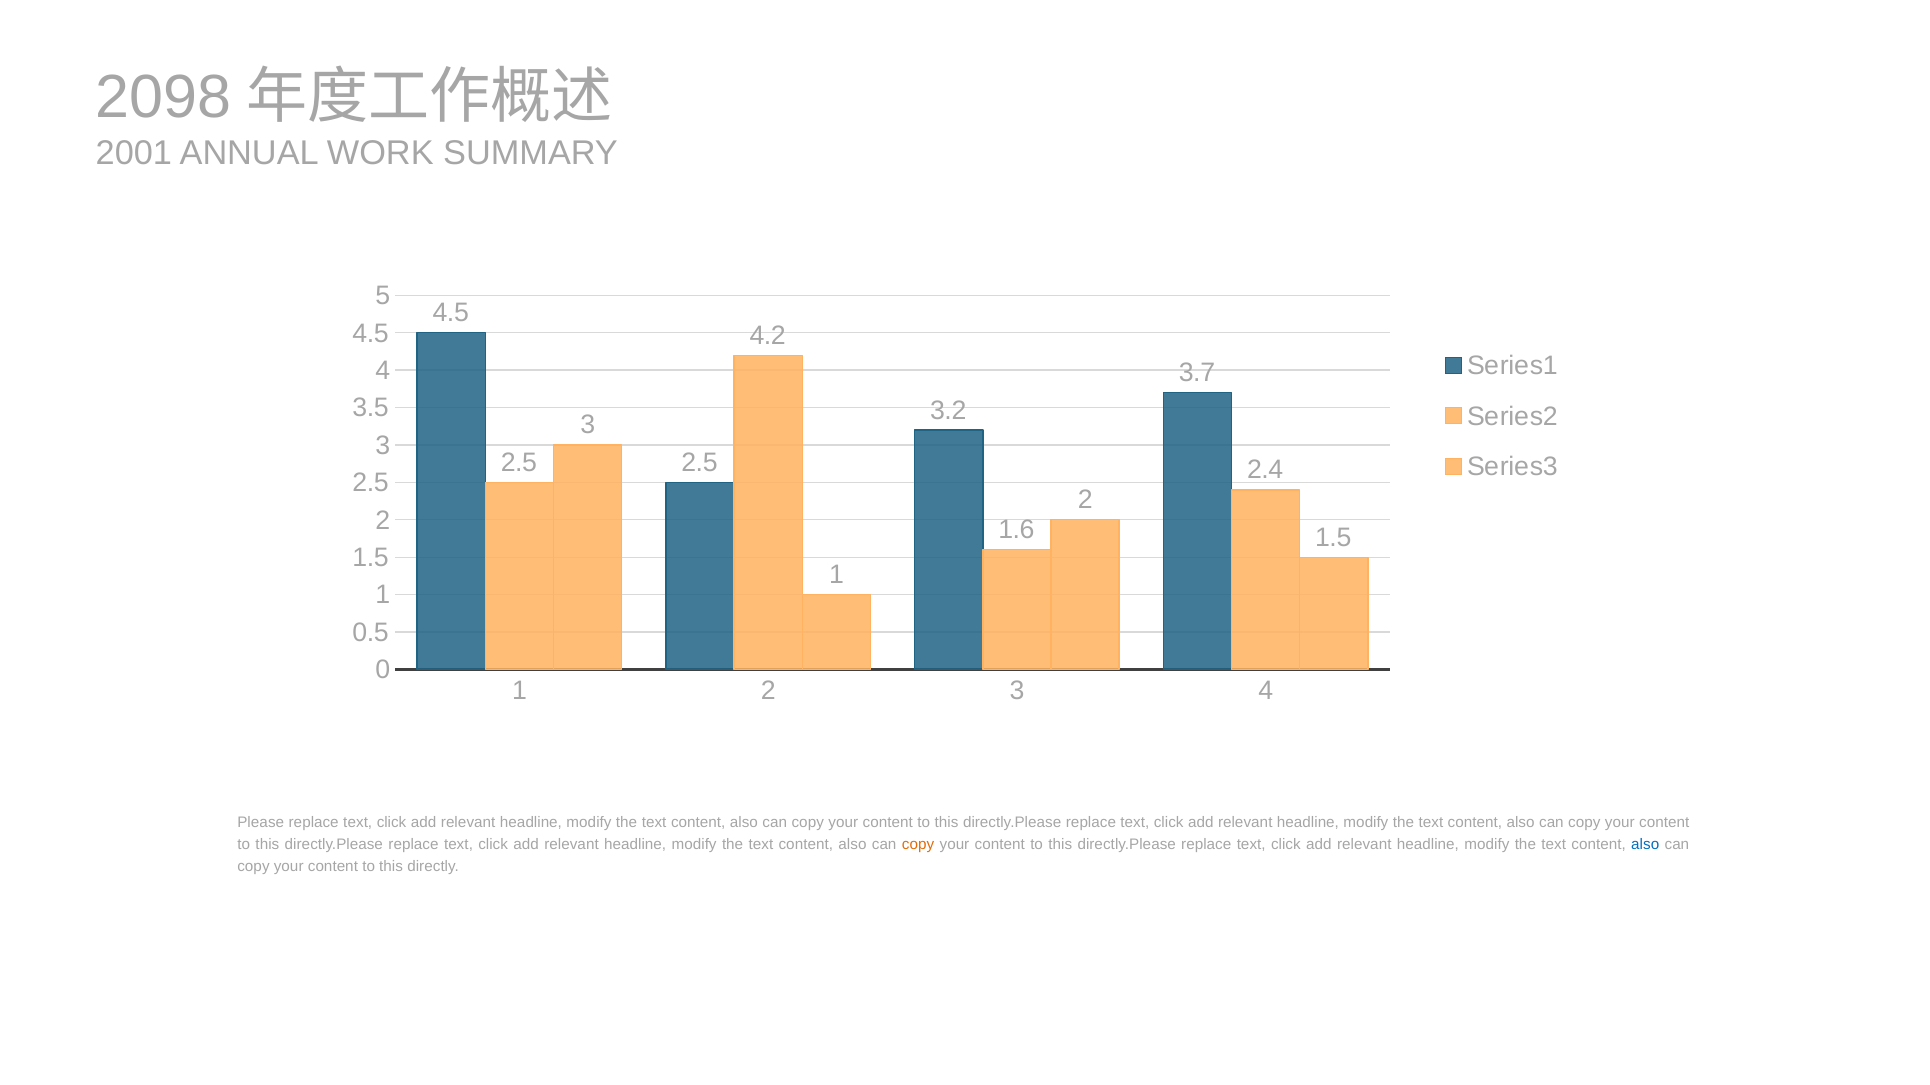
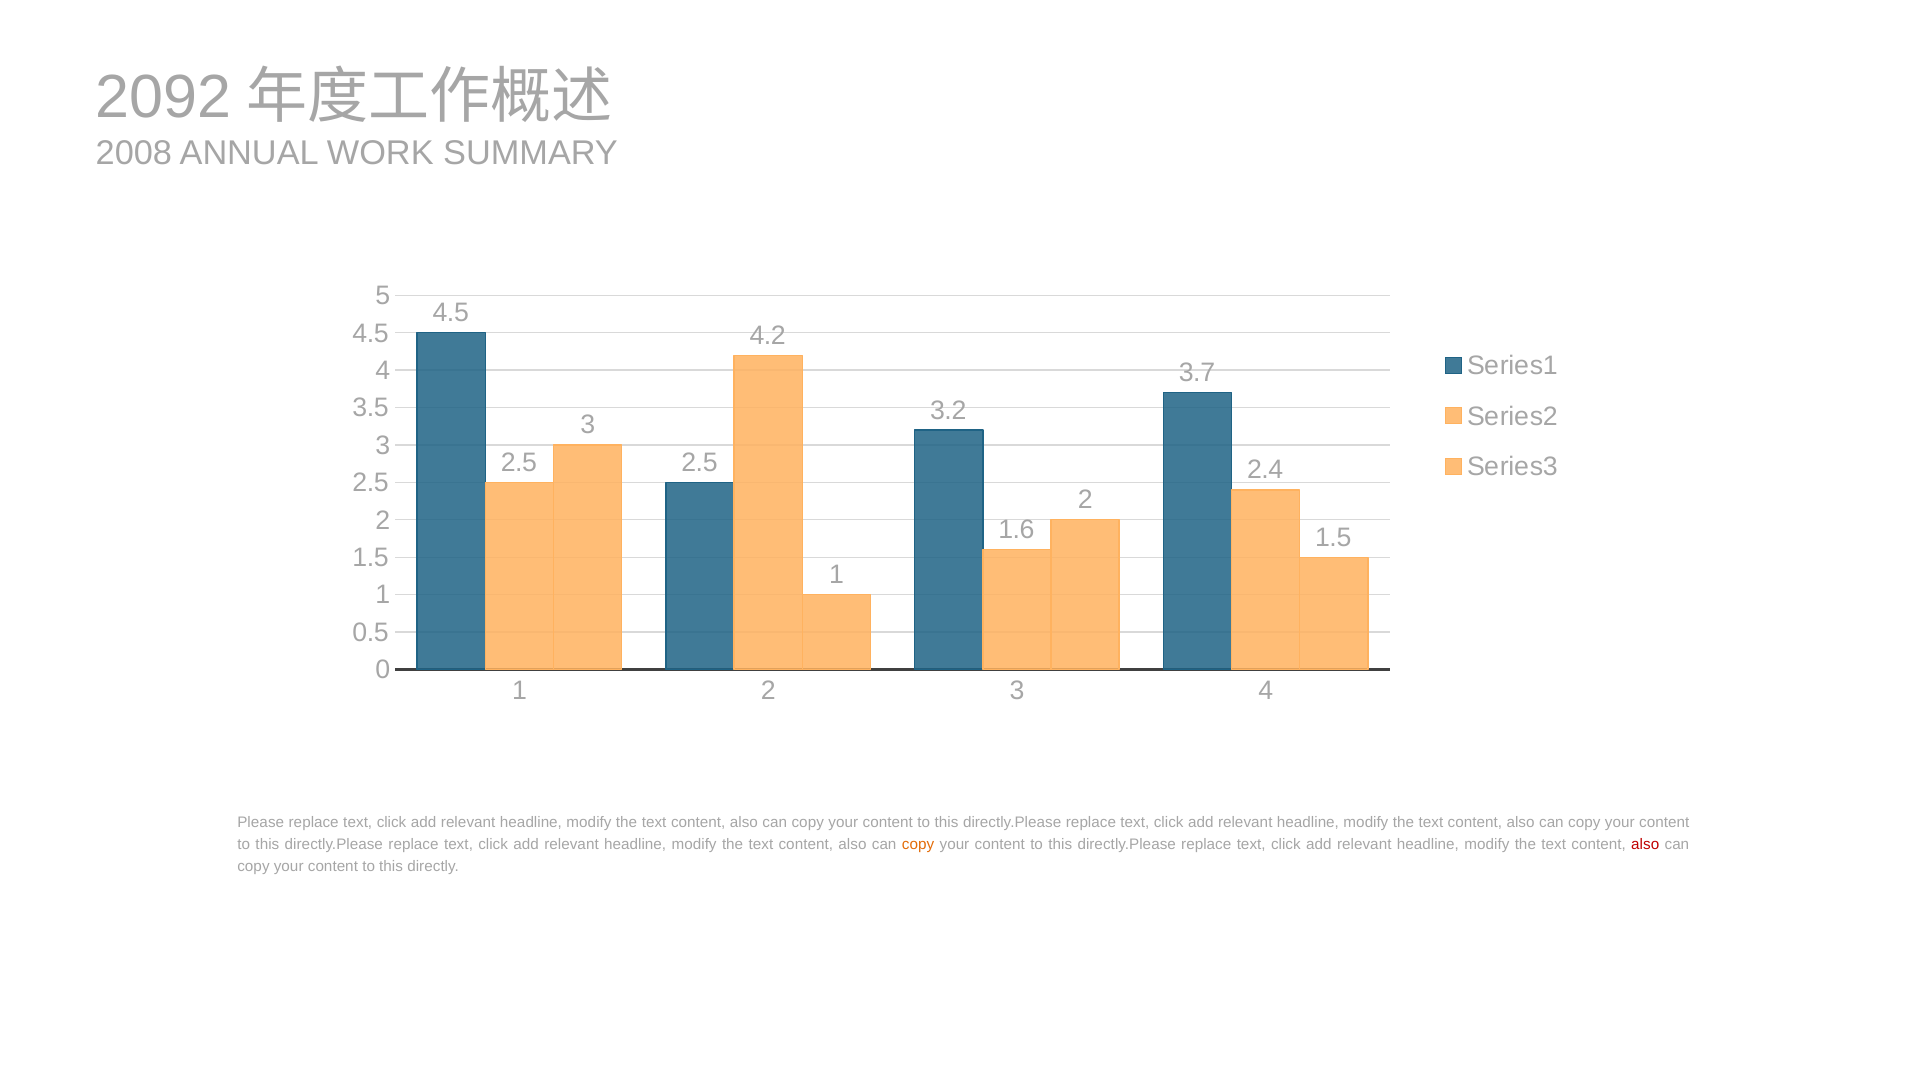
2098: 2098 -> 2092
2001: 2001 -> 2008
also at (1645, 845) colour: blue -> red
